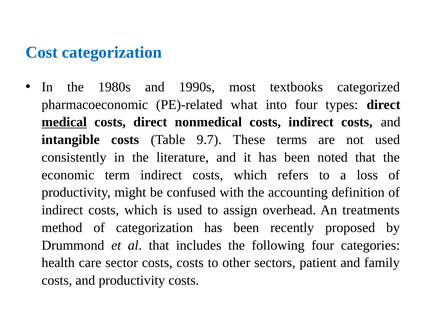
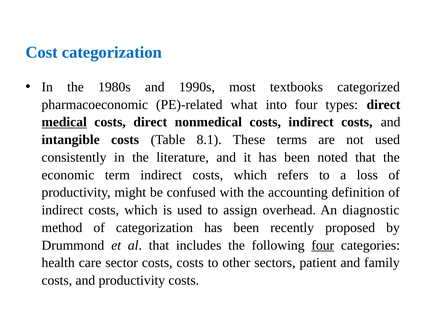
9.7: 9.7 -> 8.1
treatments: treatments -> diagnostic
four at (323, 246) underline: none -> present
